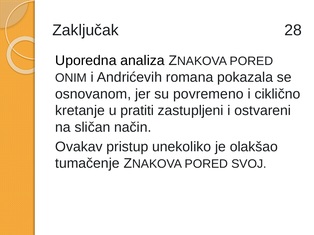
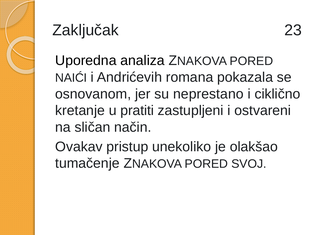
28: 28 -> 23
ONIM: ONIM -> NAIĆI
povremeno: povremeno -> neprestano
